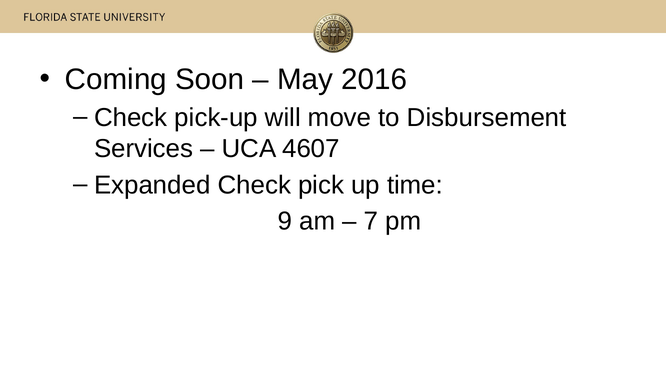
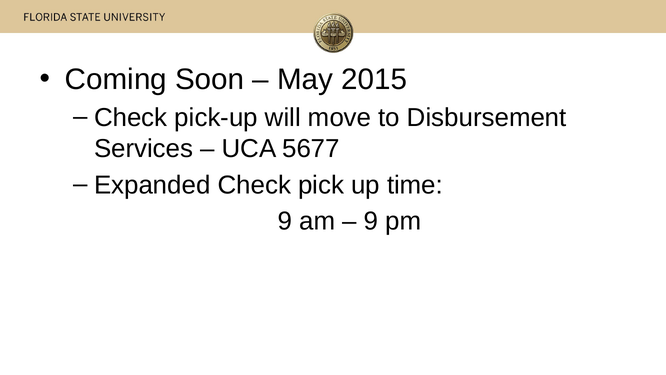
2016: 2016 -> 2015
4607: 4607 -> 5677
7 at (371, 221): 7 -> 9
